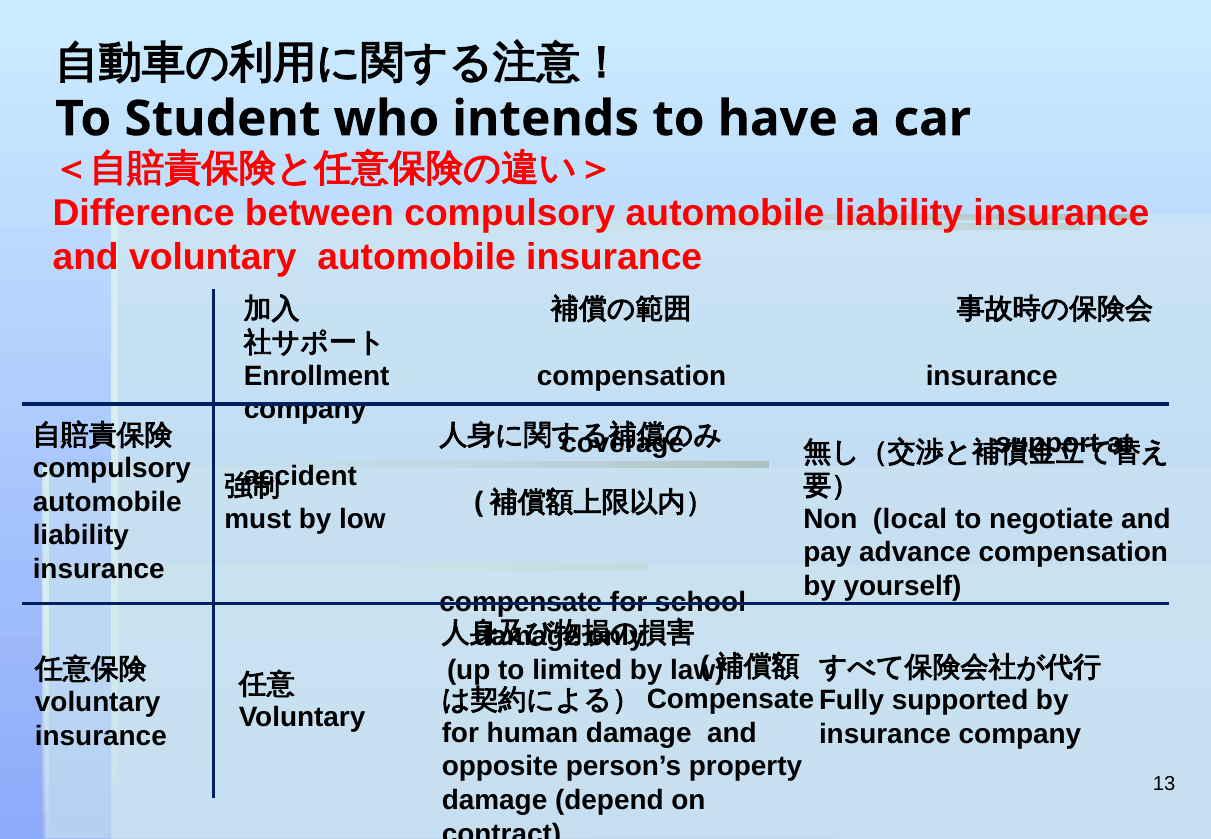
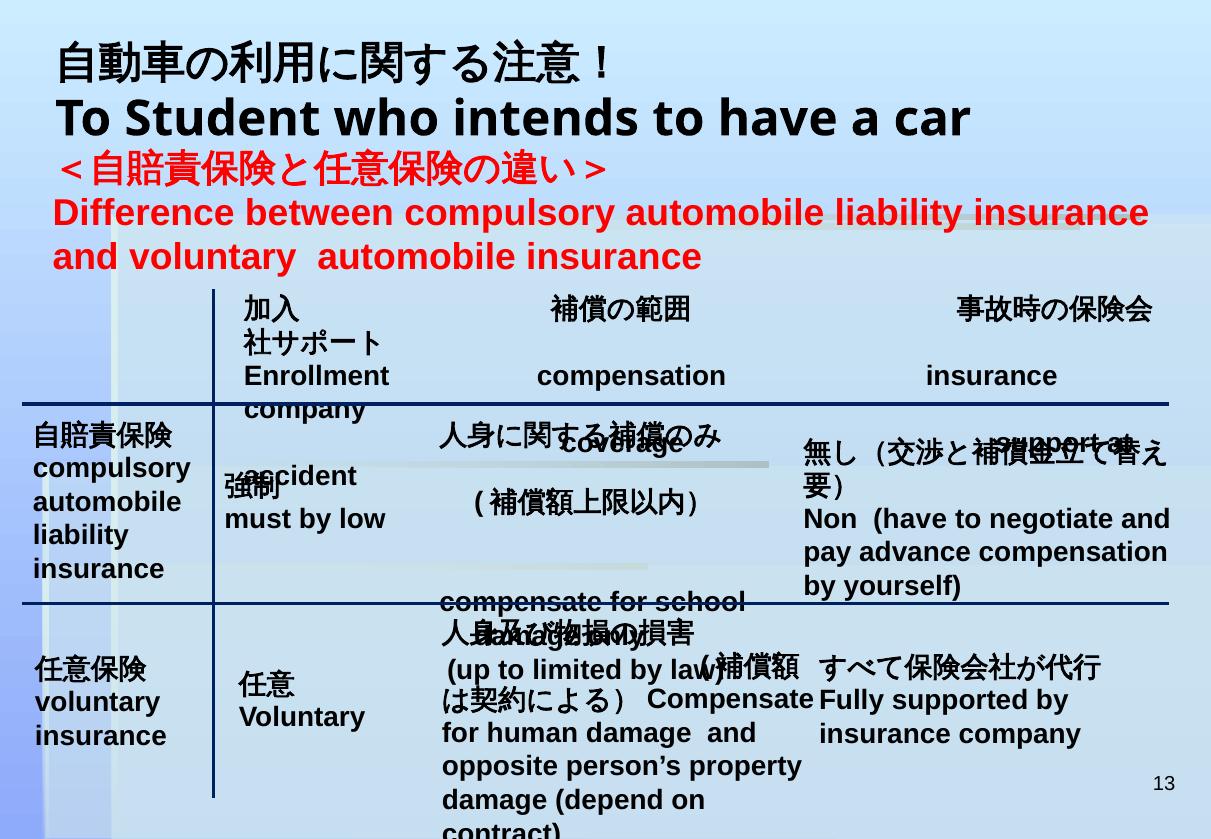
Non local: local -> have
